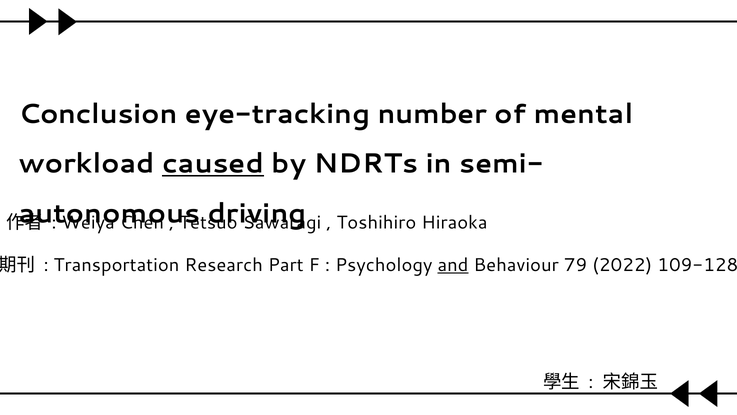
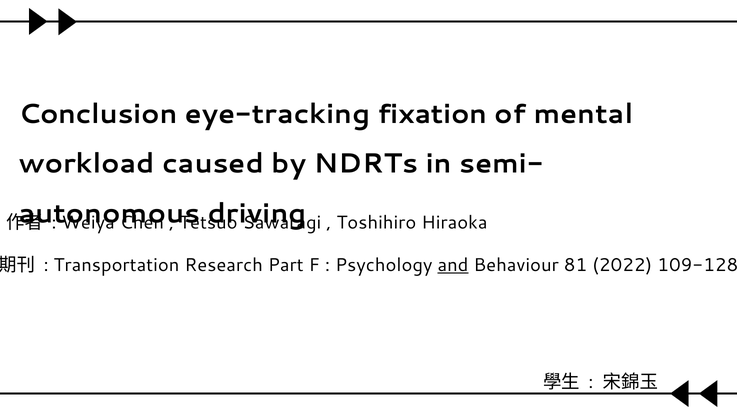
number: number -> fixation
caused underline: present -> none
79: 79 -> 81
